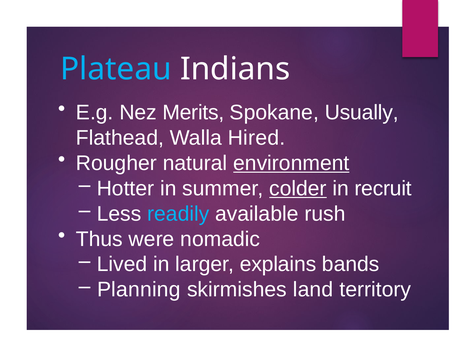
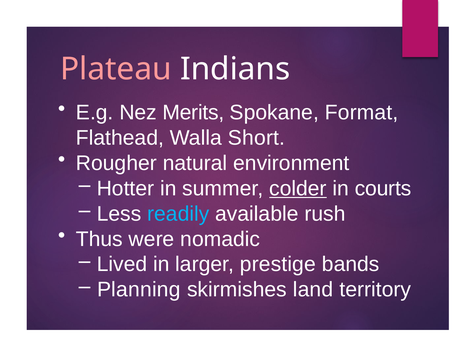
Plateau colour: light blue -> pink
Usually: Usually -> Format
Hired: Hired -> Short
environment underline: present -> none
recruit: recruit -> courts
explains: explains -> prestige
